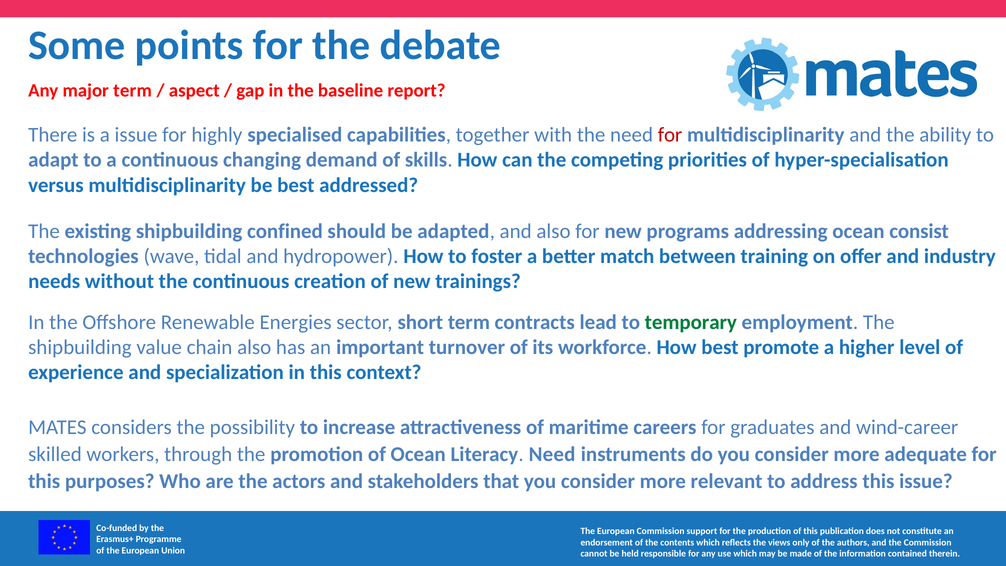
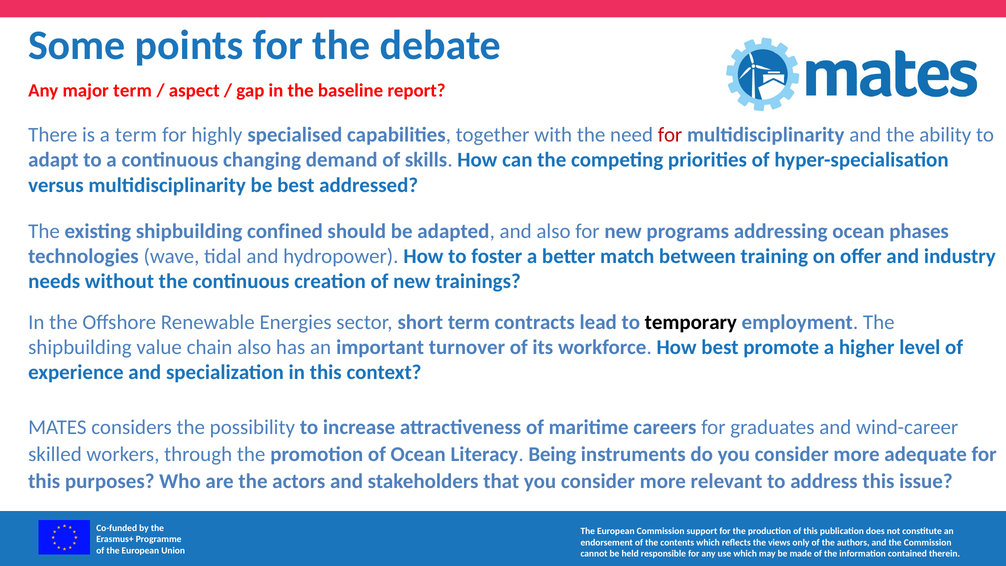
a issue: issue -> term
consist: consist -> phases
temporary colour: green -> black
Literacy Need: Need -> Being
